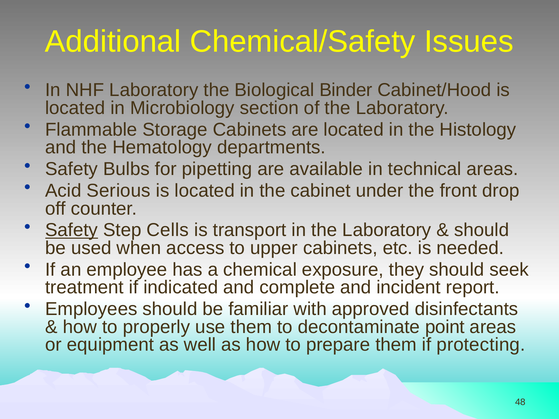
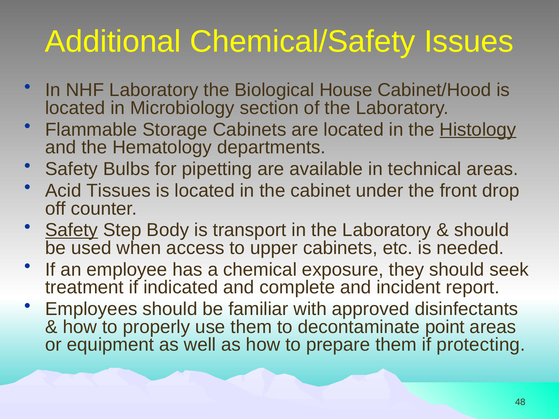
Binder: Binder -> House
Histology underline: none -> present
Serious: Serious -> Tissues
Cells: Cells -> Body
